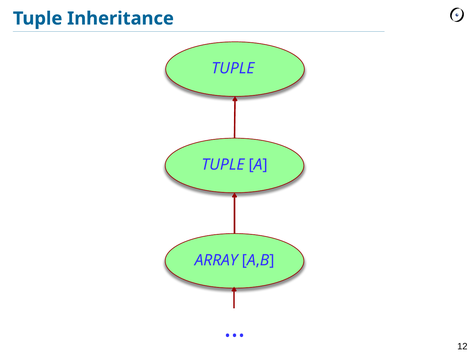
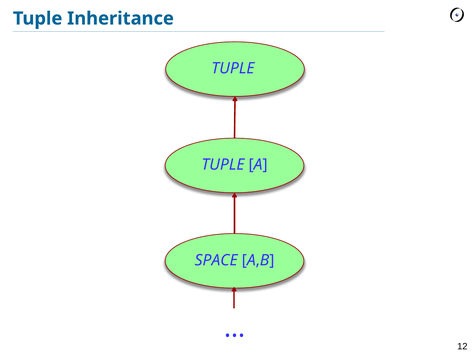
ARRAY: ARRAY -> SPACE
